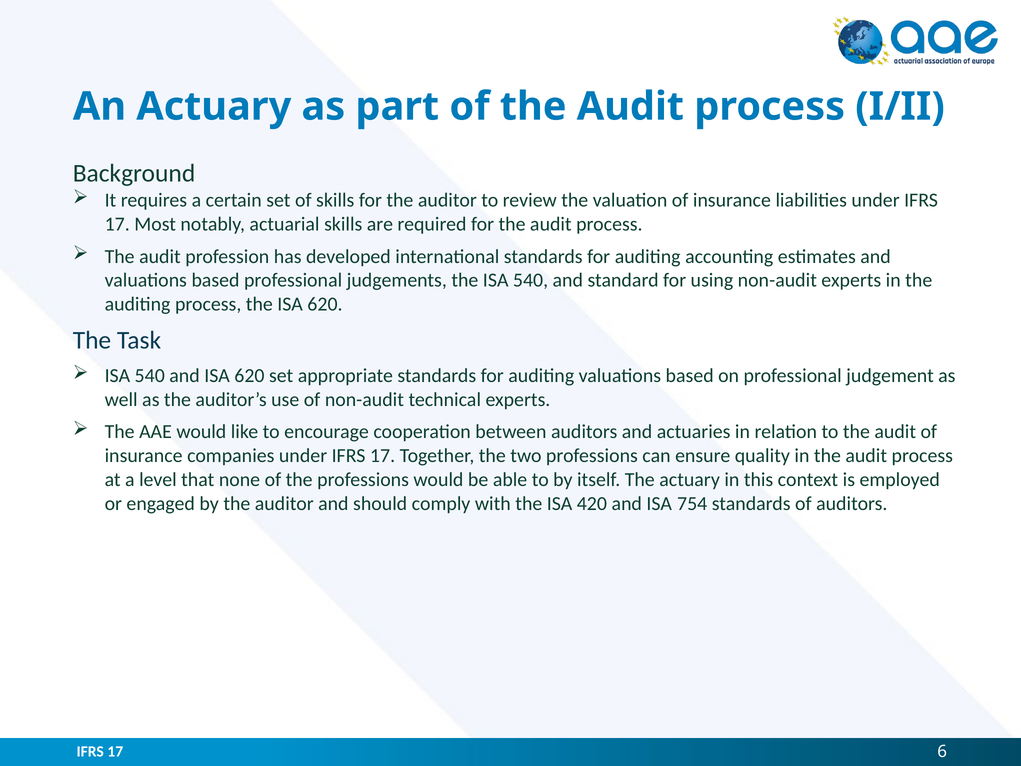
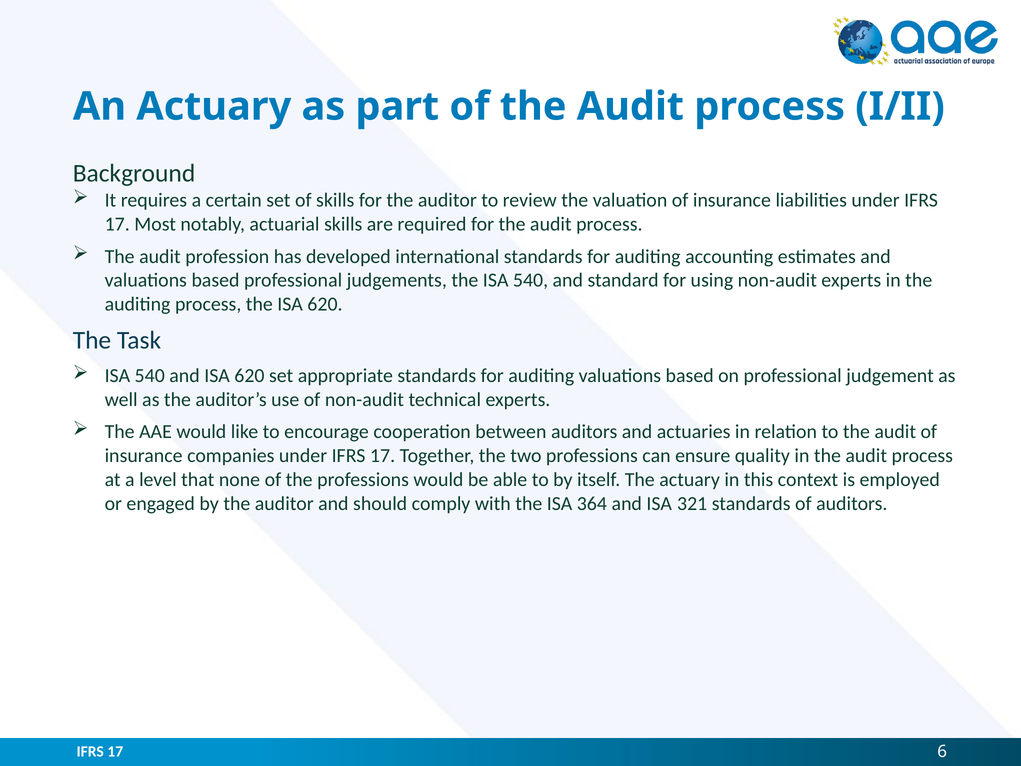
420: 420 -> 364
754: 754 -> 321
